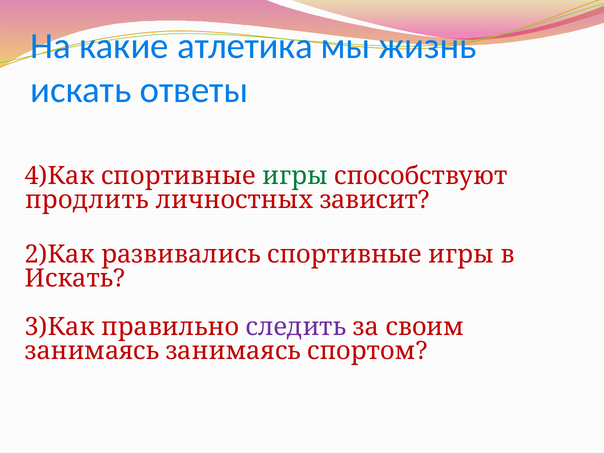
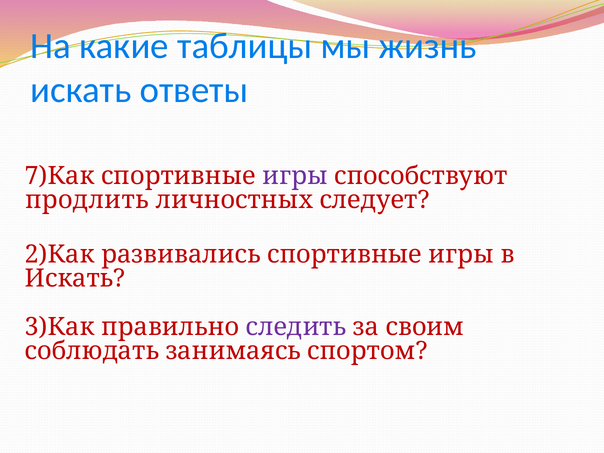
атлетика: атлетика -> таблицы
4)Как: 4)Как -> 7)Как
игры at (295, 176) colour: green -> purple
зависит: зависит -> следует
занимаясь at (92, 351): занимаясь -> соблюдать
